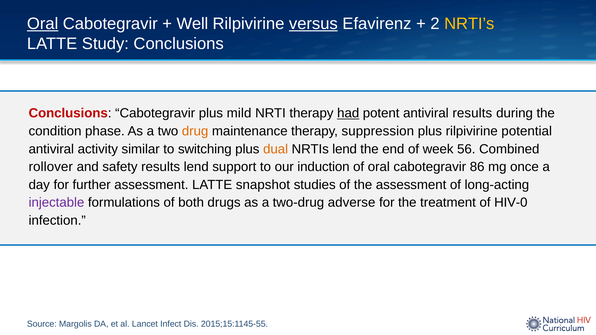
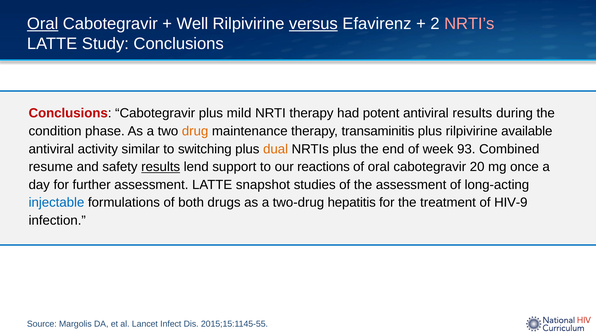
NRTI’s colour: yellow -> pink
had underline: present -> none
suppression: suppression -> transaminitis
potential: potential -> available
NRTIs lend: lend -> plus
56: 56 -> 93
rollover: rollover -> resume
results at (161, 167) underline: none -> present
induction: induction -> reactions
86: 86 -> 20
injectable colour: purple -> blue
adverse: adverse -> hepatitis
HIV-0: HIV-0 -> HIV-9
